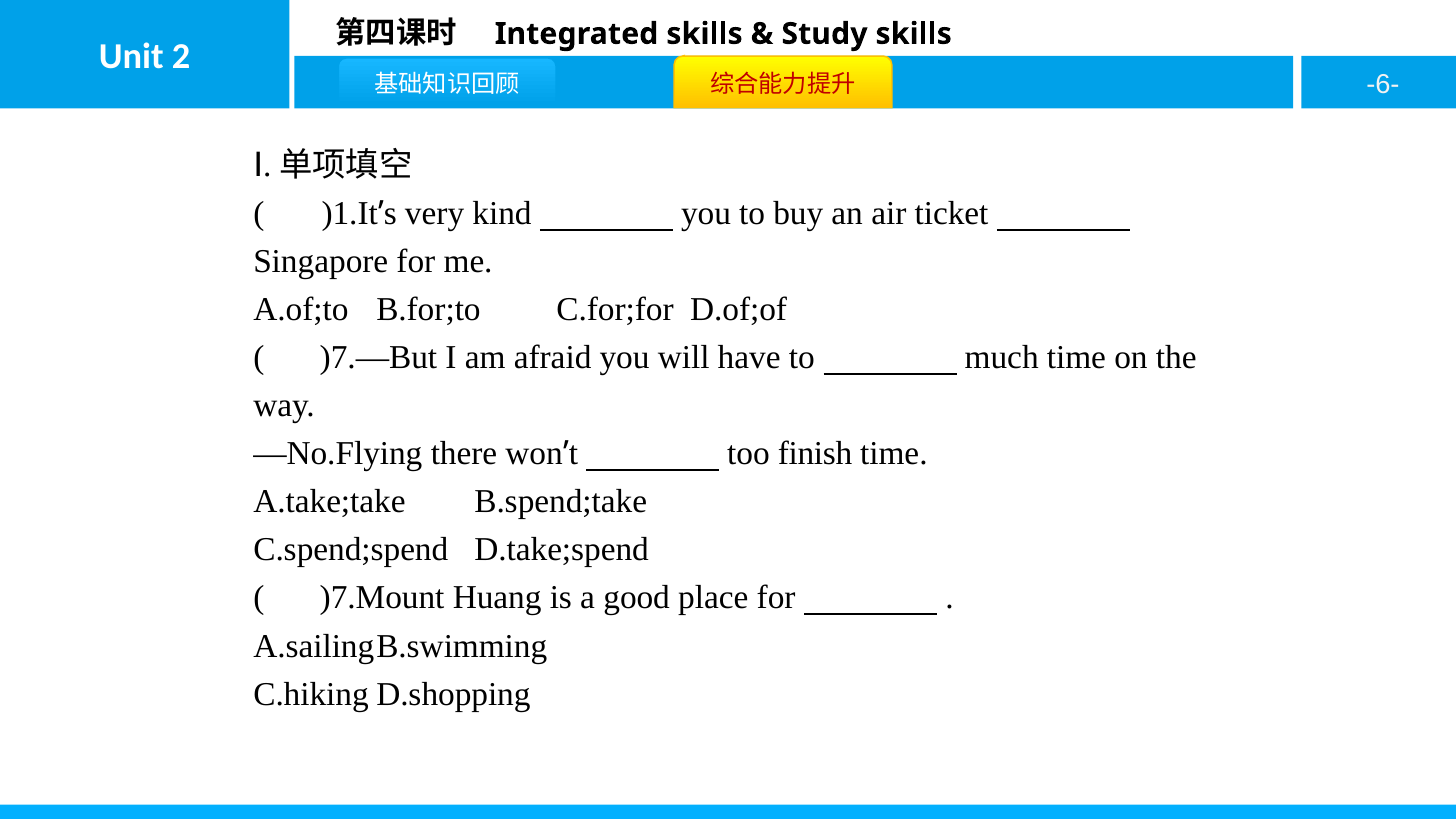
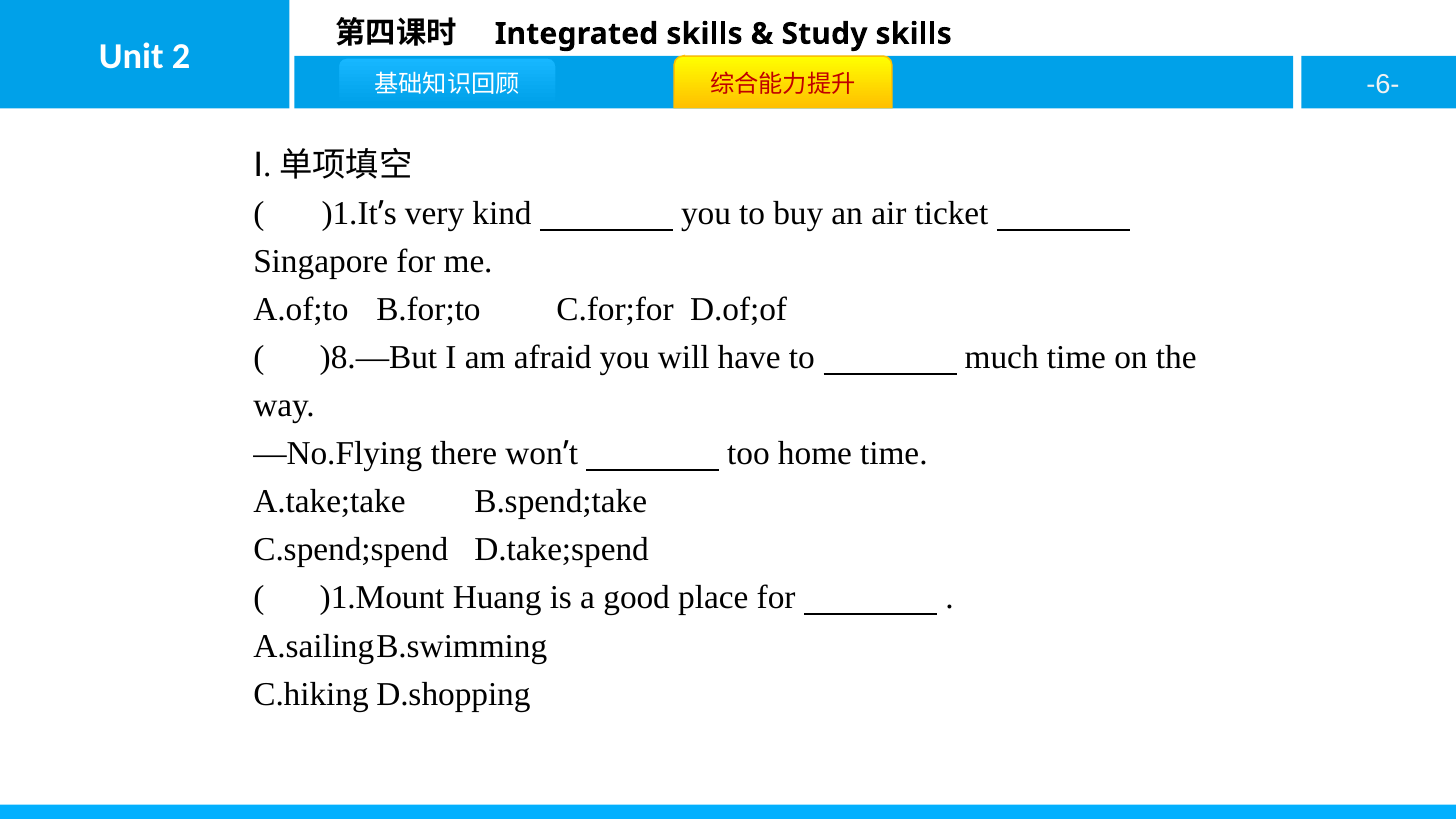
)7.—But: )7.—But -> )8.—But
finish: finish -> home
)7.Mount: )7.Mount -> )1.Mount
